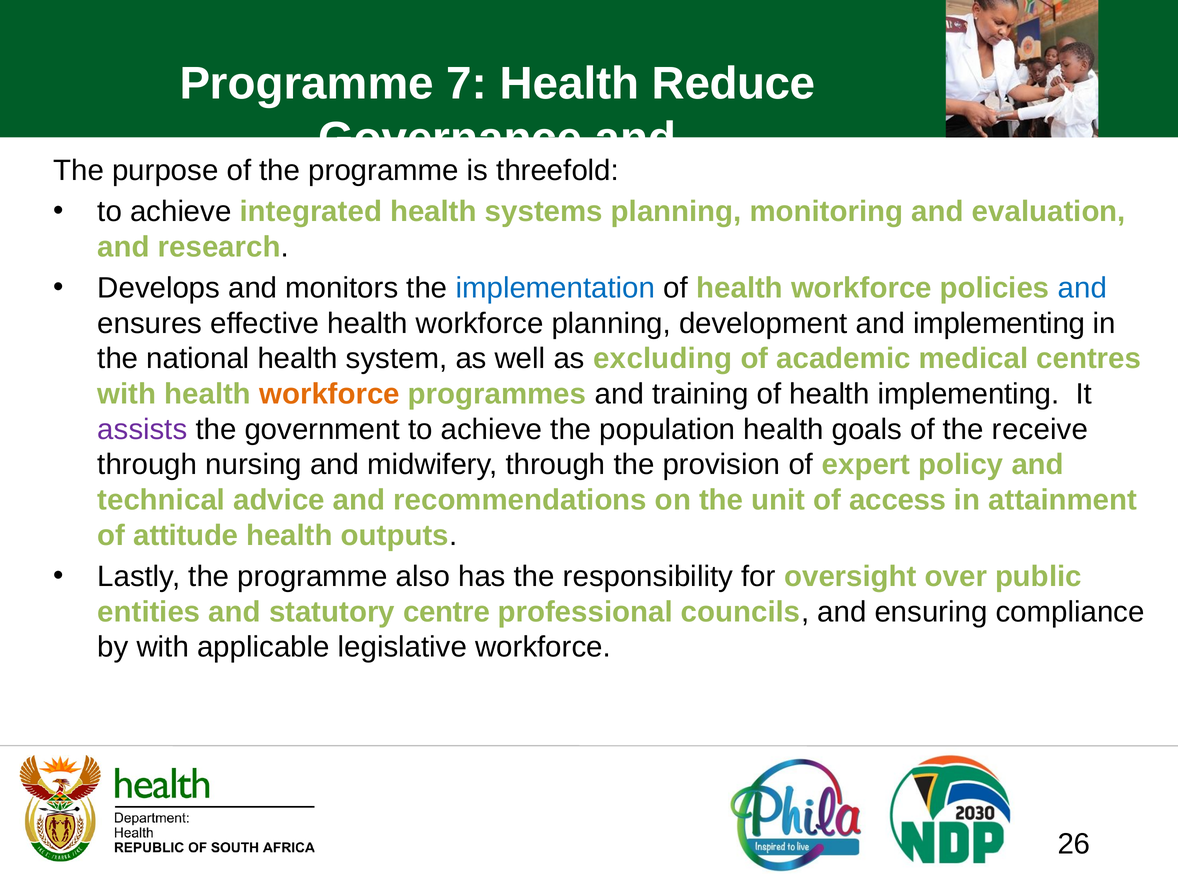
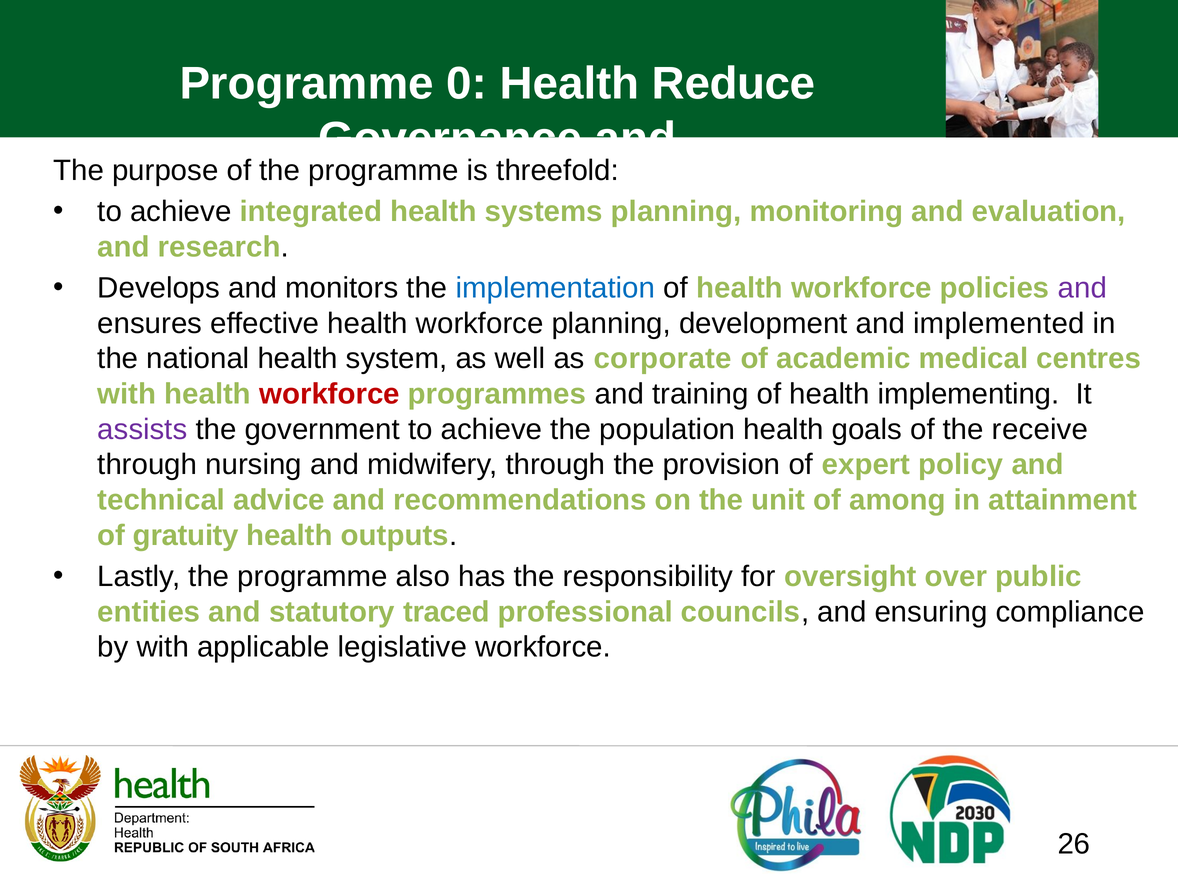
7: 7 -> 0
and at (1082, 288) colour: blue -> purple
and implementing: implementing -> implemented
excluding: excluding -> corporate
workforce at (330, 394) colour: orange -> red
access: access -> among
attitude: attitude -> gratuity
centre: centre -> traced
